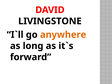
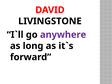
anywhere colour: orange -> purple
